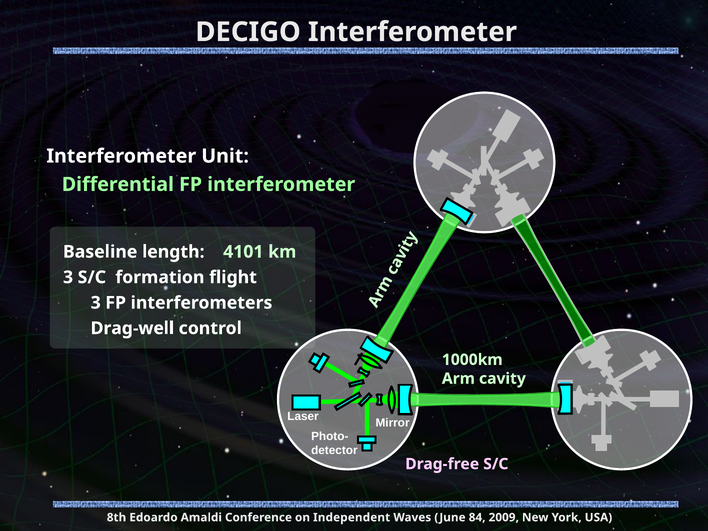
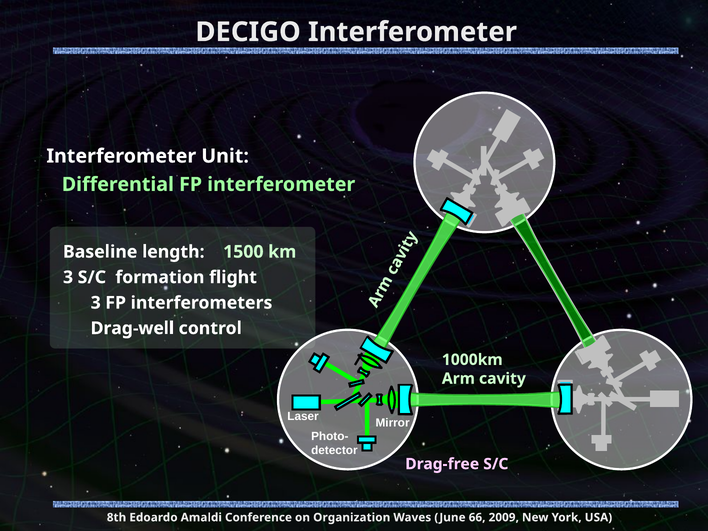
4101: 4101 -> 1500
Independent: Independent -> Organization
84: 84 -> 66
